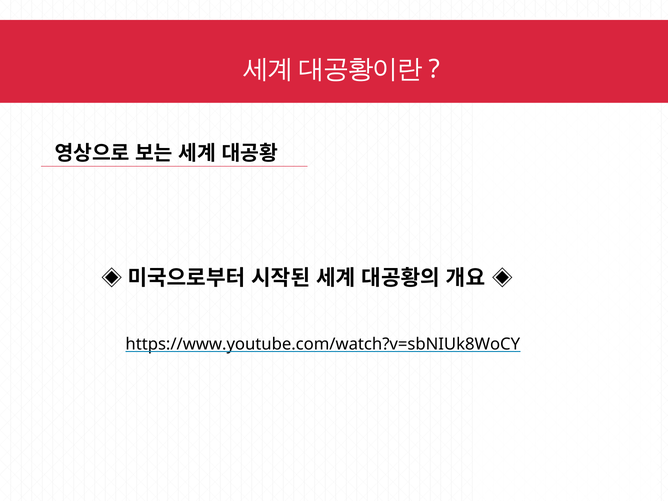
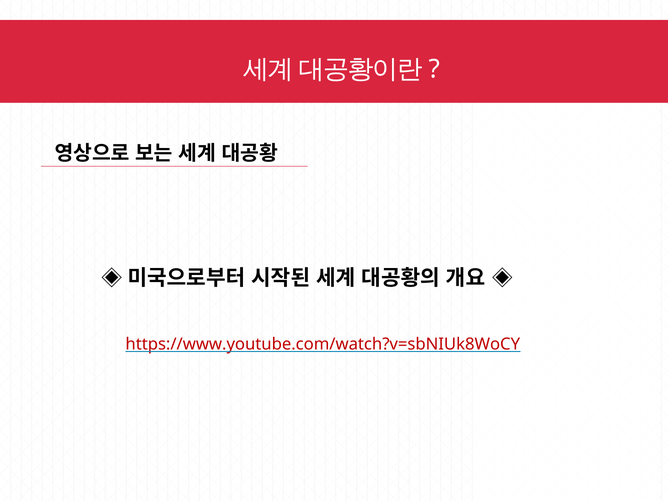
https://www.youtube.com/watch?v=sbNIUk8WoCY colour: black -> red
